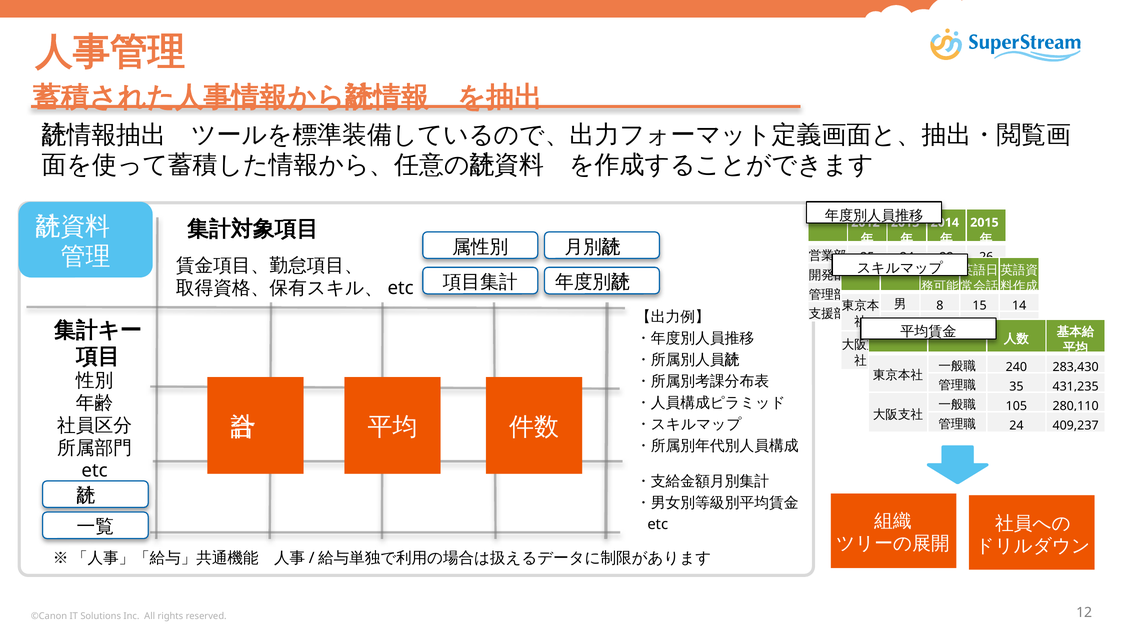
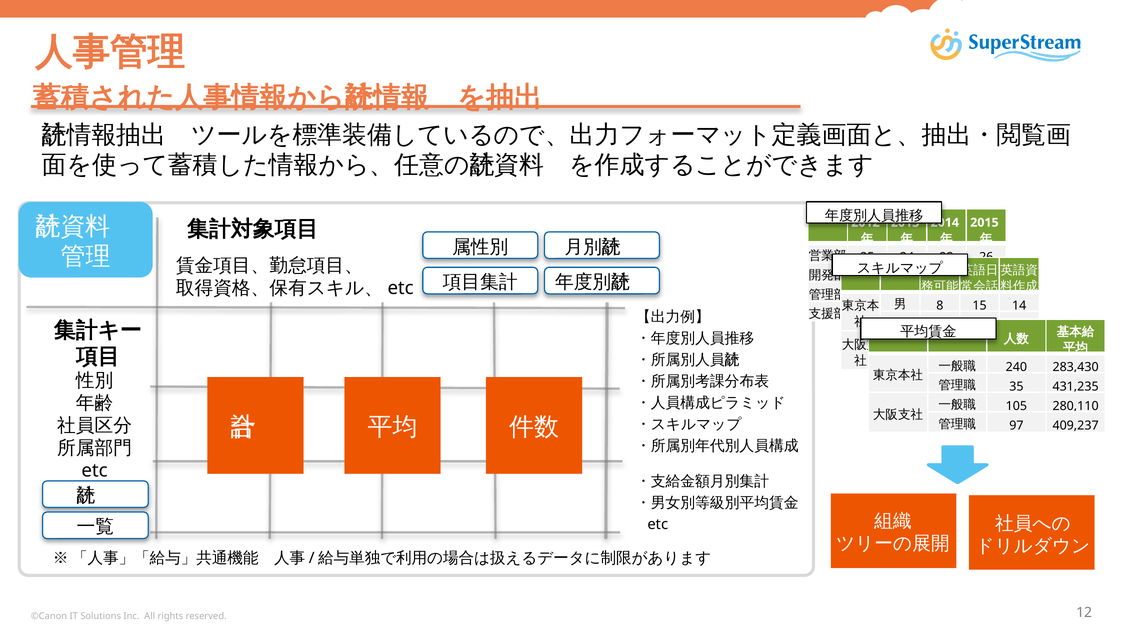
24 at (1016, 425): 24 -> 97
